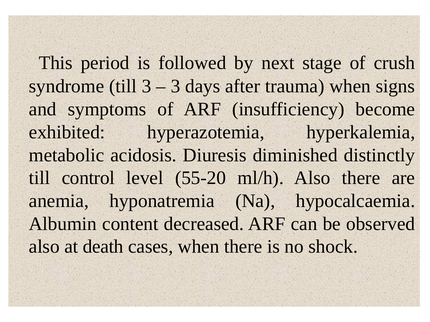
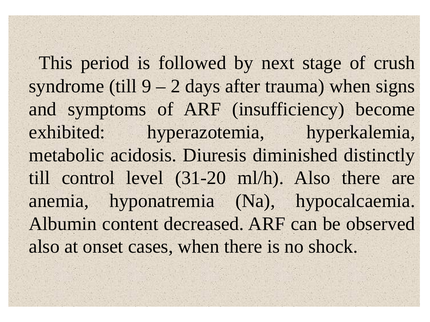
till 3: 3 -> 9
3 at (175, 86): 3 -> 2
55-20: 55-20 -> 31-20
death: death -> onset
